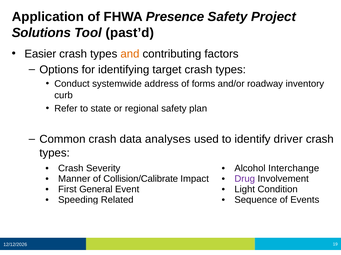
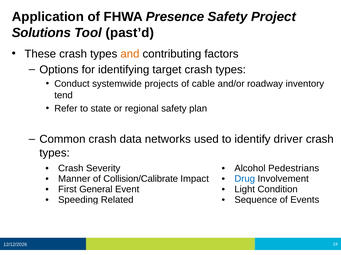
Easier: Easier -> These
address: address -> projects
forms: forms -> cable
curb: curb -> tend
analyses: analyses -> networks
Interchange: Interchange -> Pedestrians
Drug colour: purple -> blue
